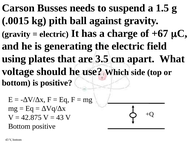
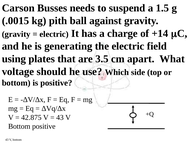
+67: +67 -> +14
